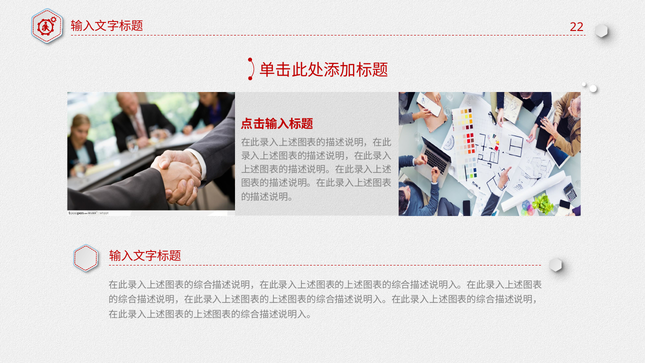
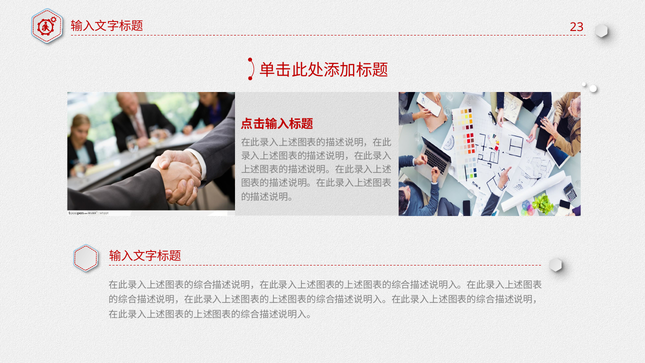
22: 22 -> 23
